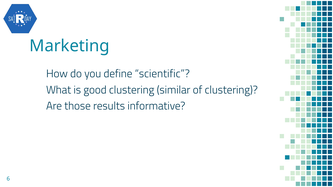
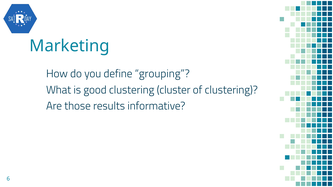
scientific: scientific -> grouping
similar: similar -> cluster
